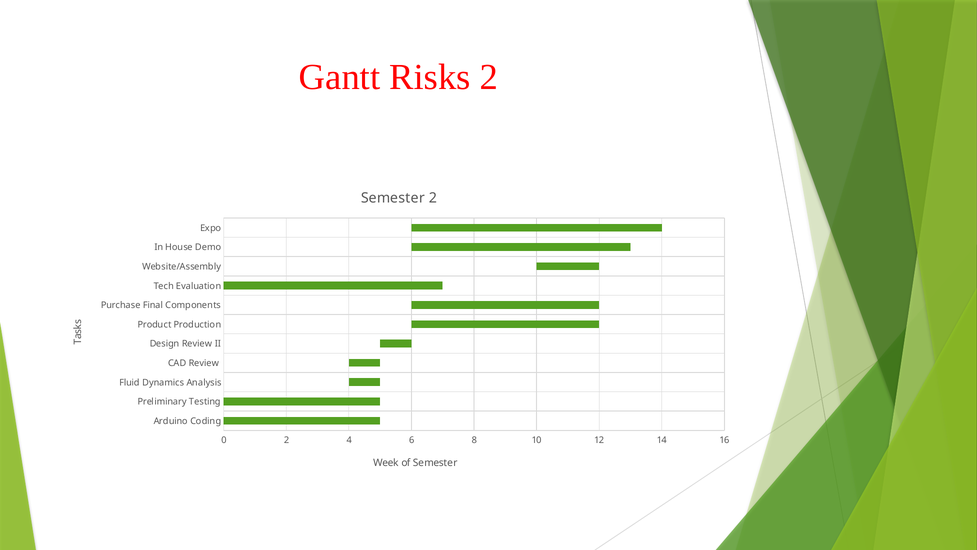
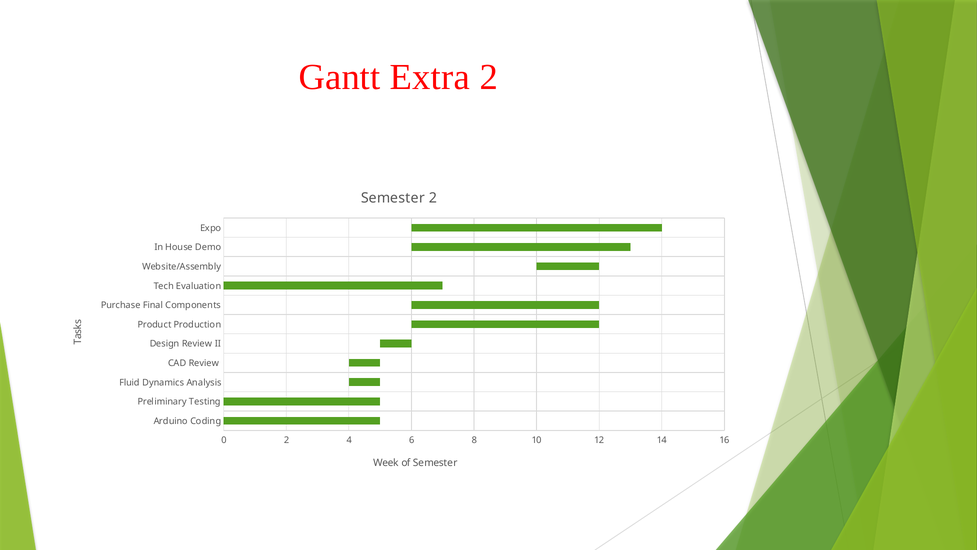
Risks: Risks -> Extra
